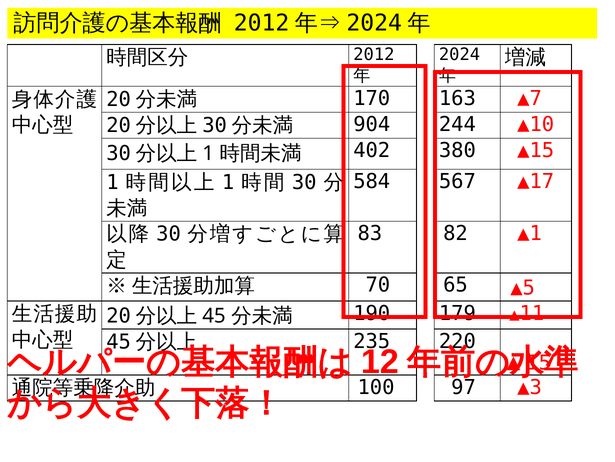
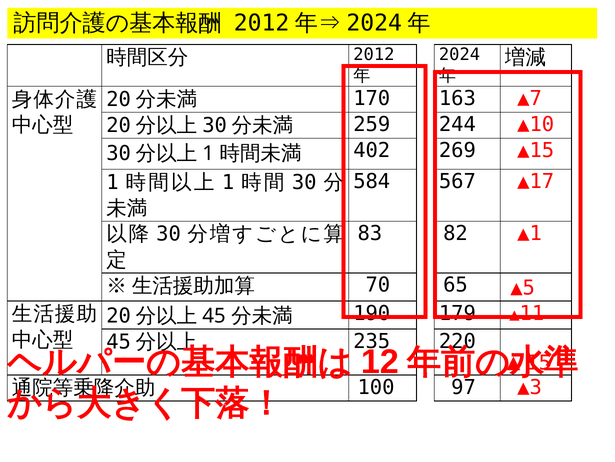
904: 904 -> 259
380: 380 -> 269
